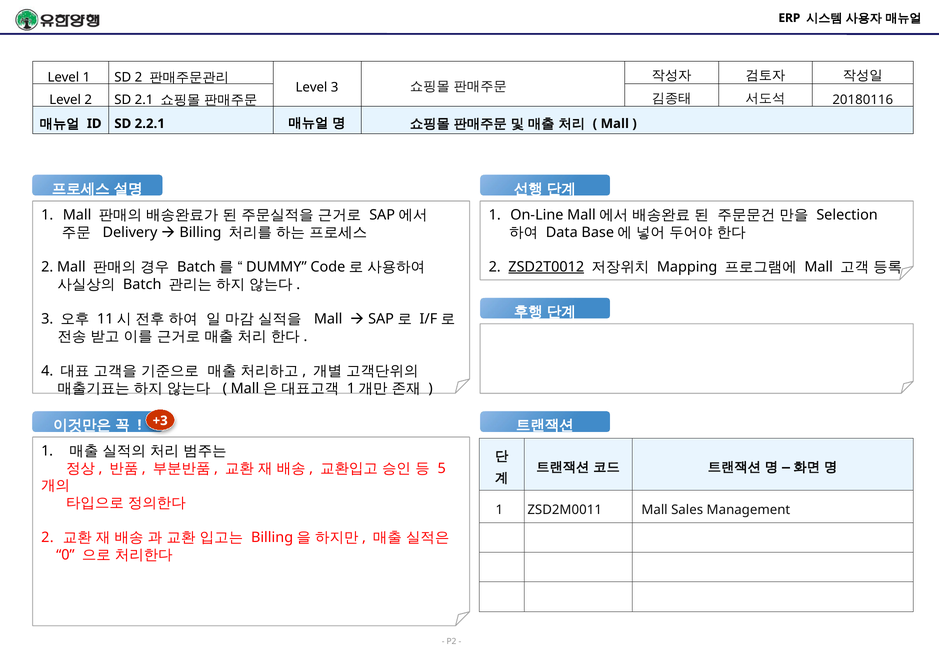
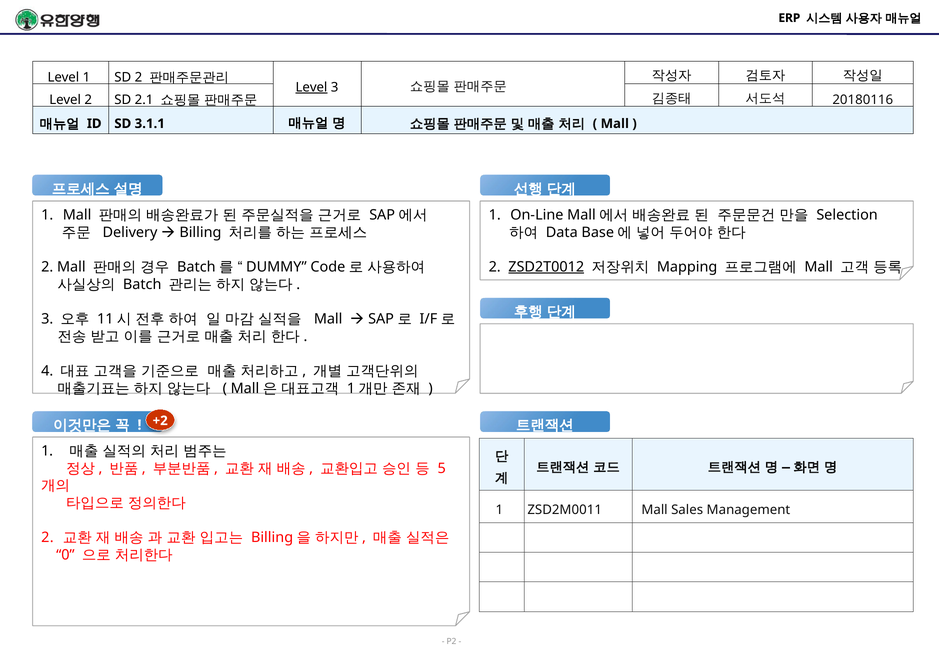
Level at (311, 87) underline: none -> present
2.2.1: 2.2.1 -> 3.1.1
+3: +3 -> +2
